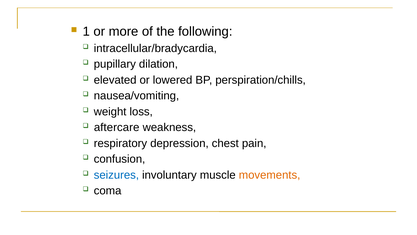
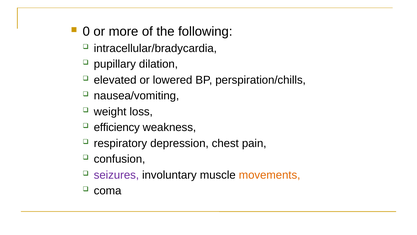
1: 1 -> 0
aftercare: aftercare -> efficiency
seizures colour: blue -> purple
